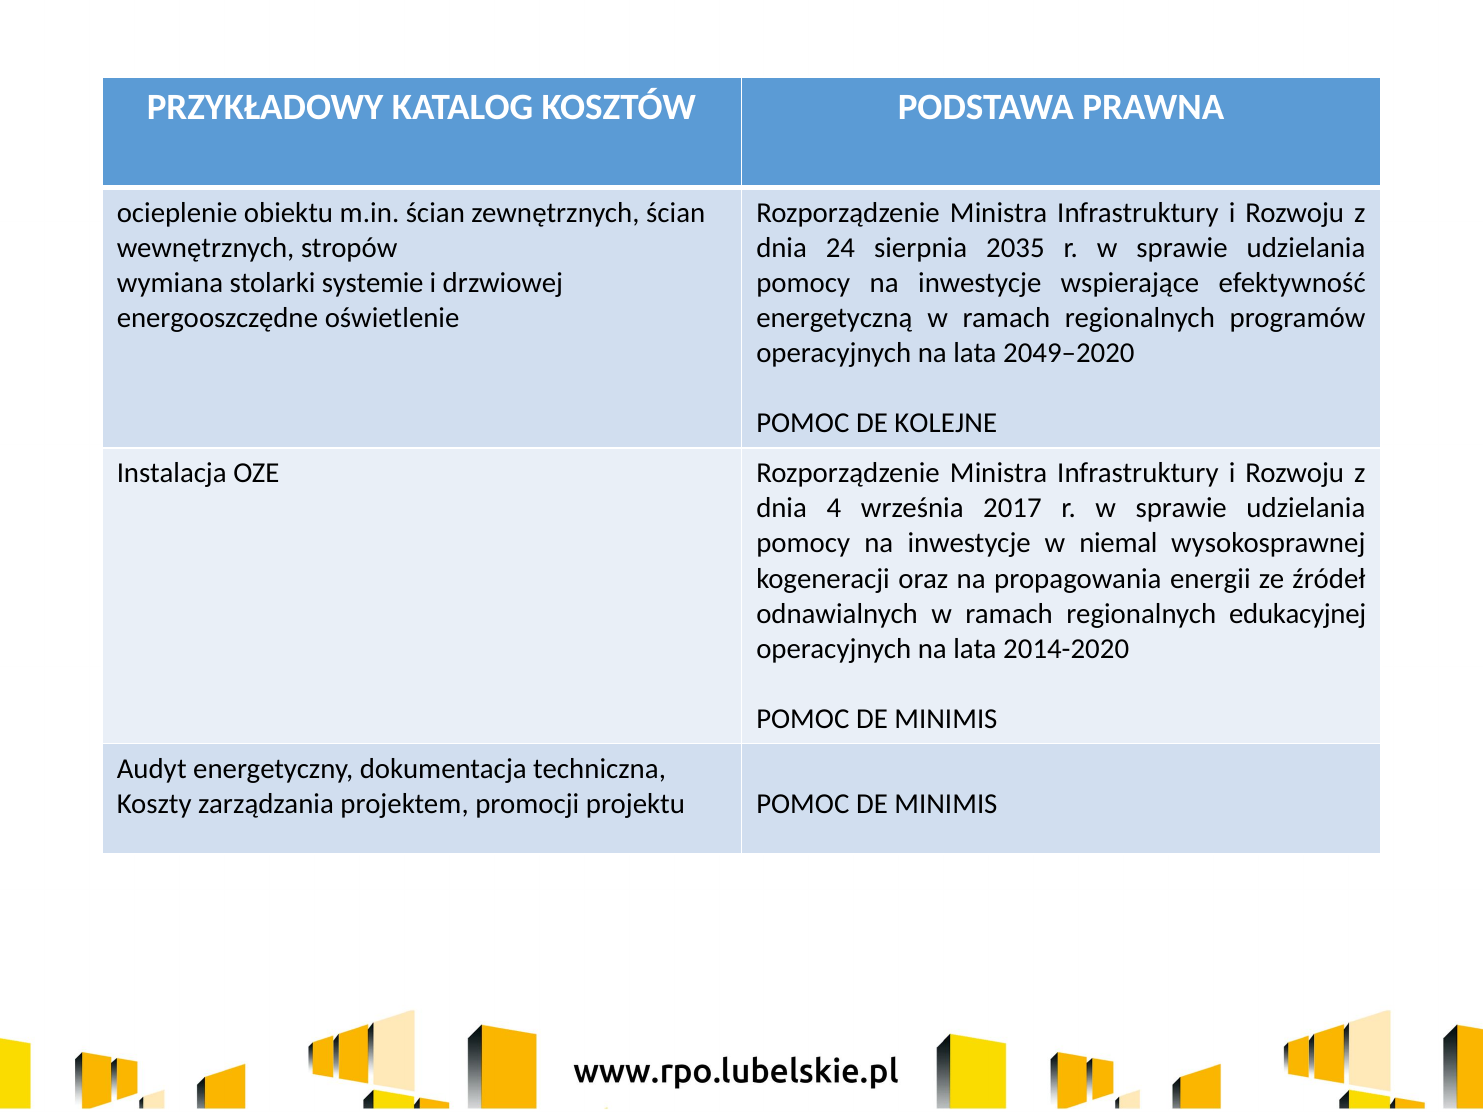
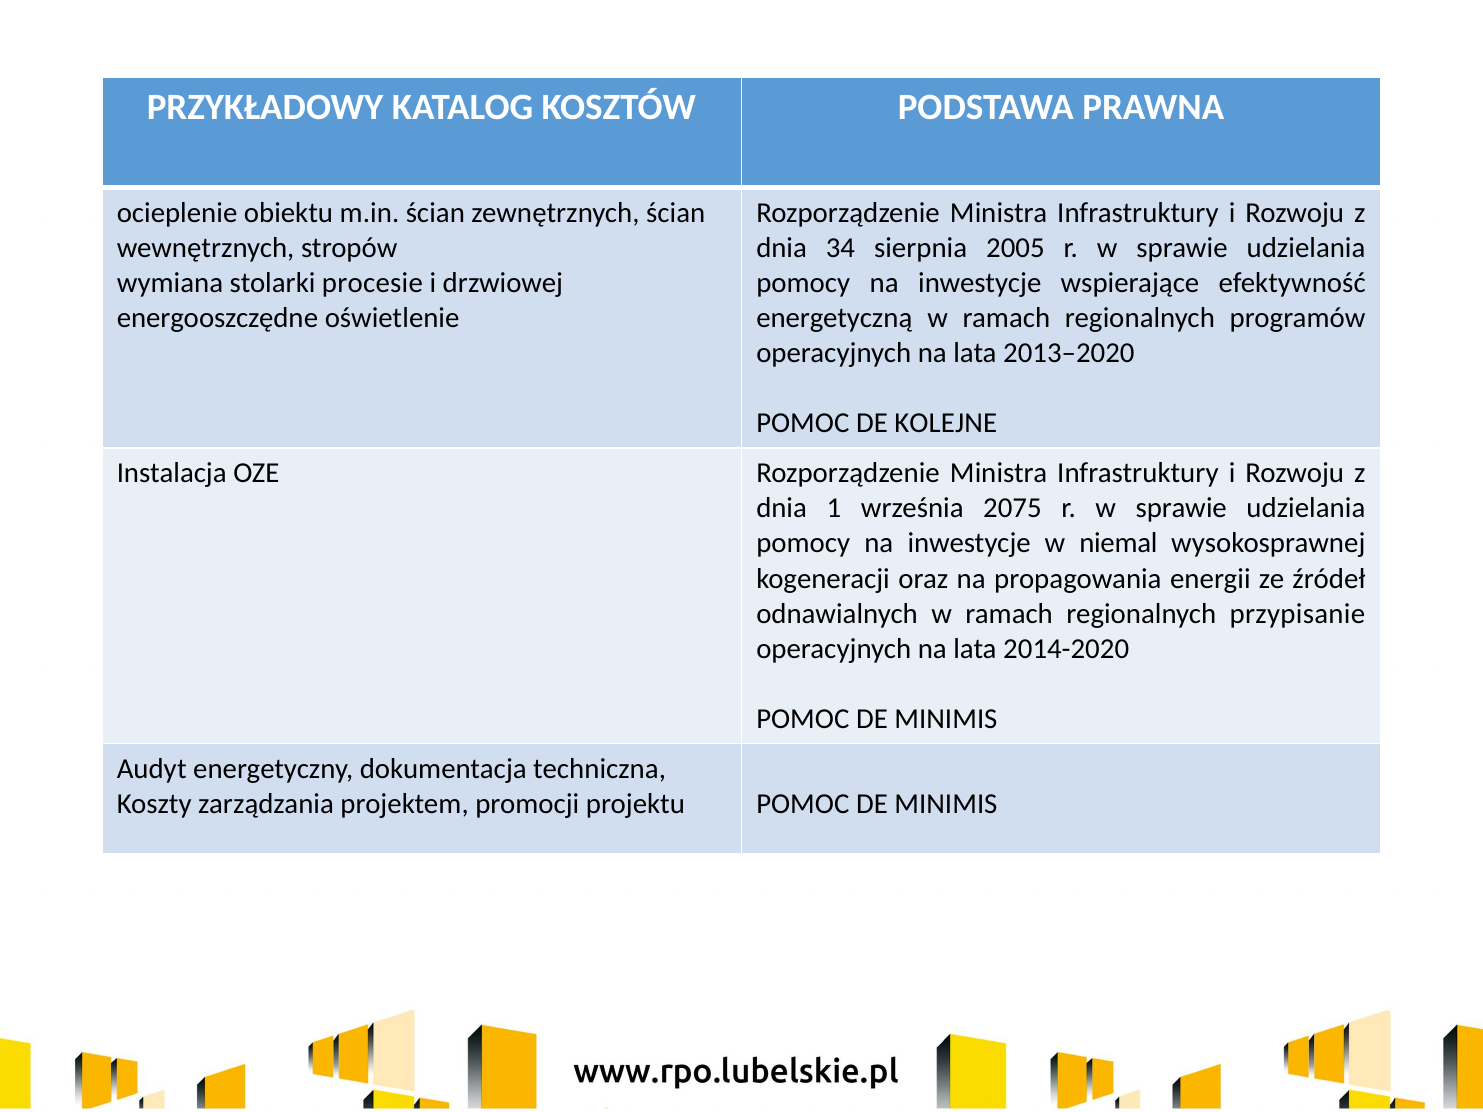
24: 24 -> 34
2035: 2035 -> 2005
systemie: systemie -> procesie
2049–2020: 2049–2020 -> 2013–2020
4: 4 -> 1
2017: 2017 -> 2075
edukacyjnej: edukacyjnej -> przypisanie
